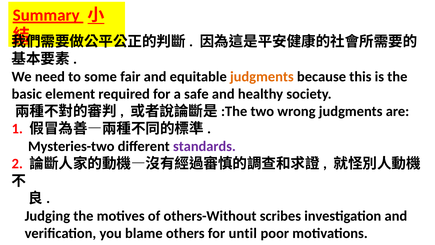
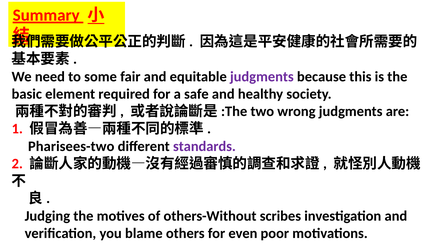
judgments at (262, 76) colour: orange -> purple
Mysteries-two: Mysteries-two -> Pharisees-two
until: until -> even
